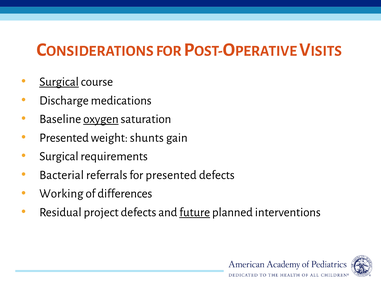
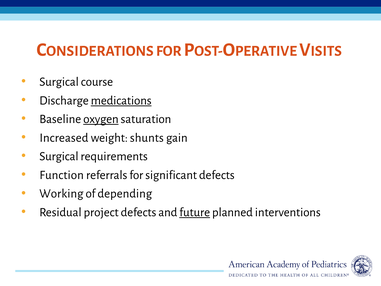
Surgical at (59, 82) underline: present -> none
medications underline: none -> present
Presented at (64, 137): Presented -> Increased
Bacterial: Bacterial -> Function
for presented: presented -> significant
differences: differences -> depending
